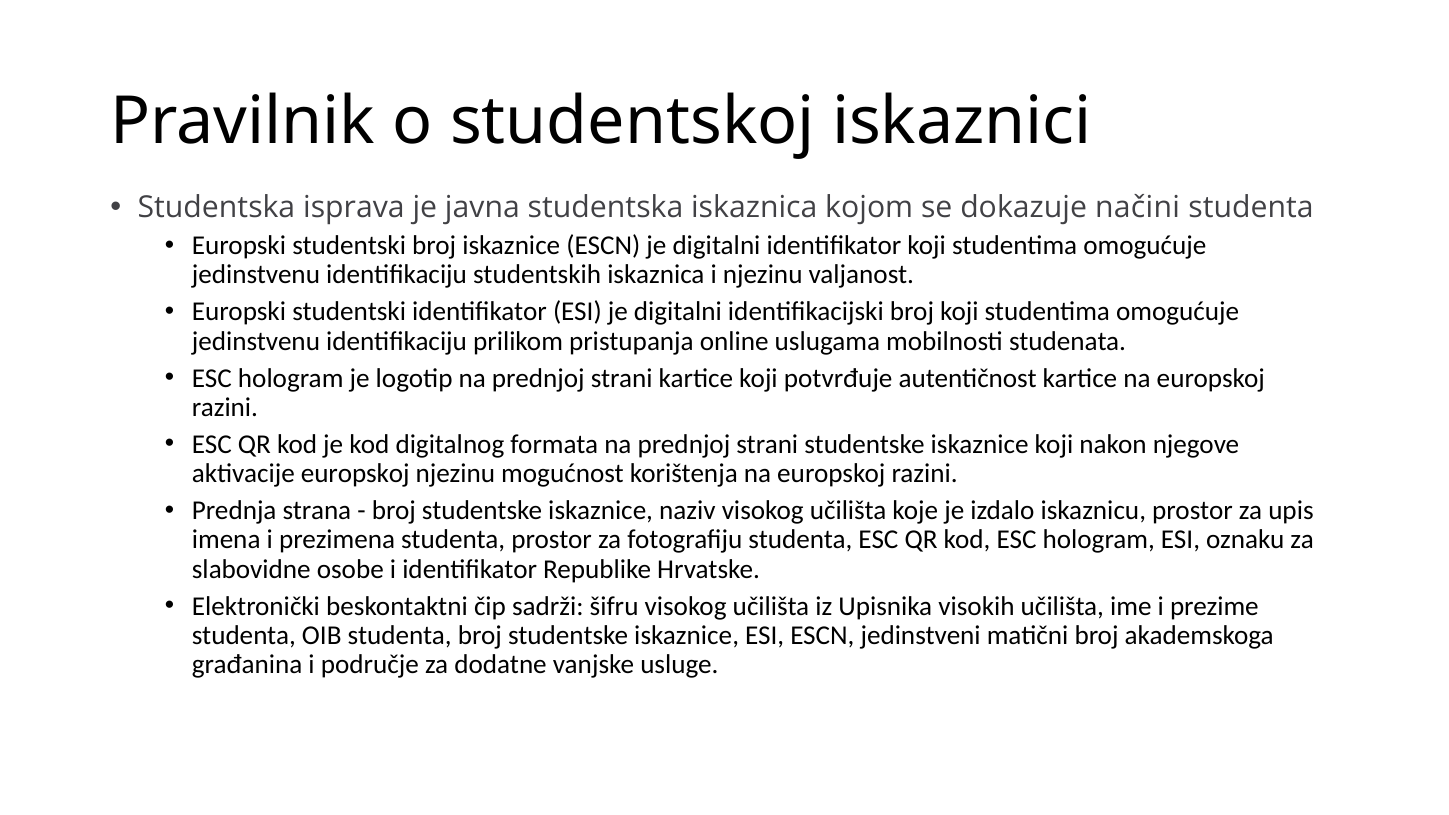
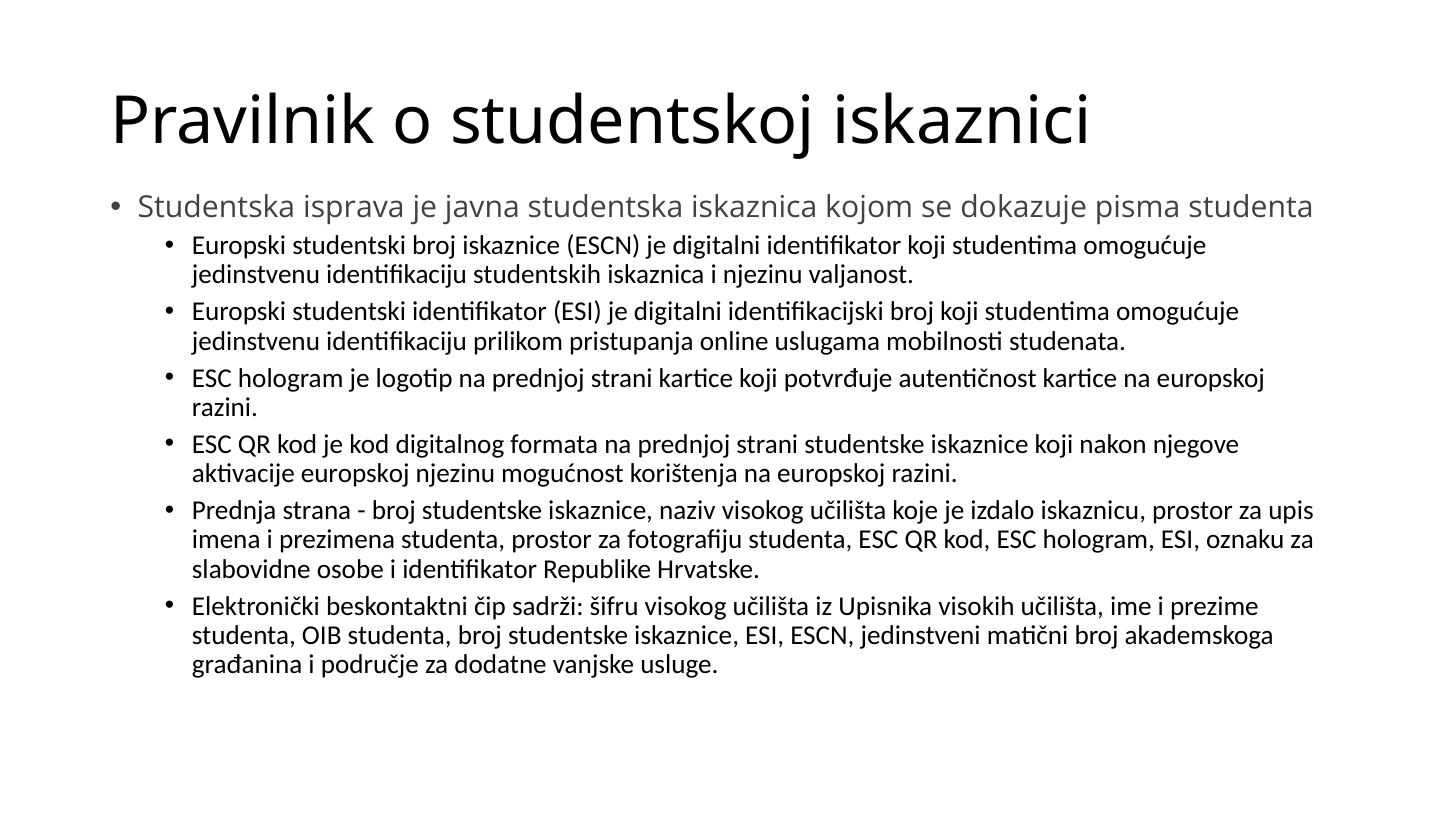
načini: načini -> pisma
